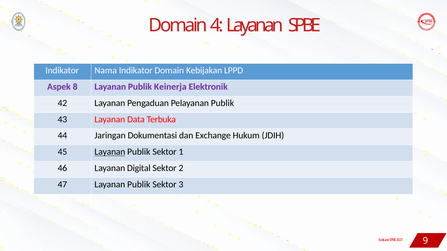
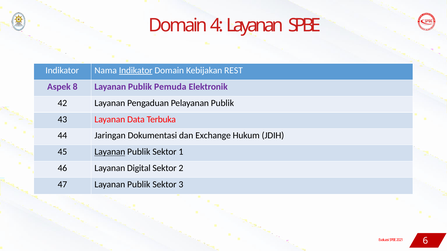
Indikator at (136, 71) underline: none -> present
LPPD: LPPD -> REST
Keinerja: Keinerja -> Pemuda
9: 9 -> 6
